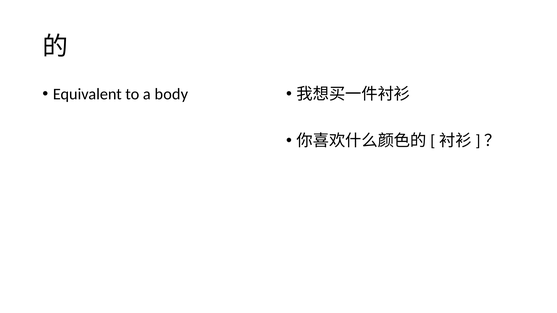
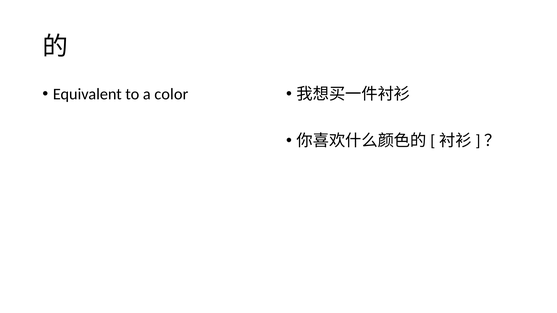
body: body -> color
